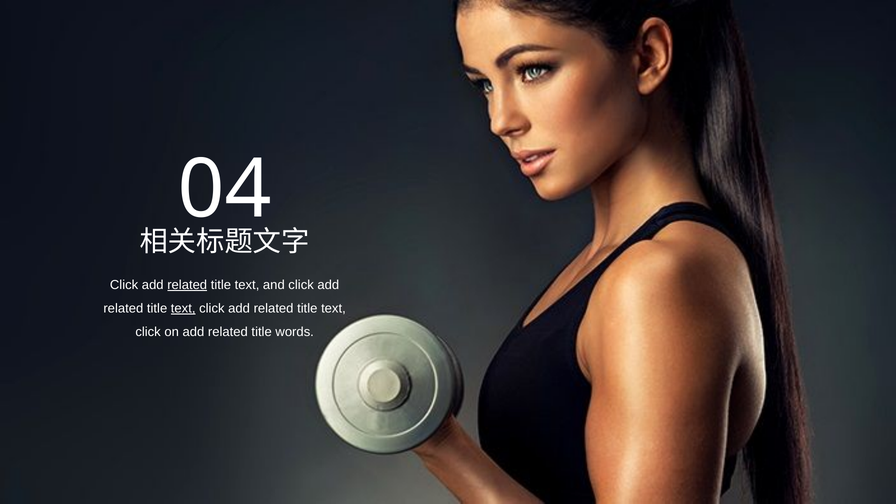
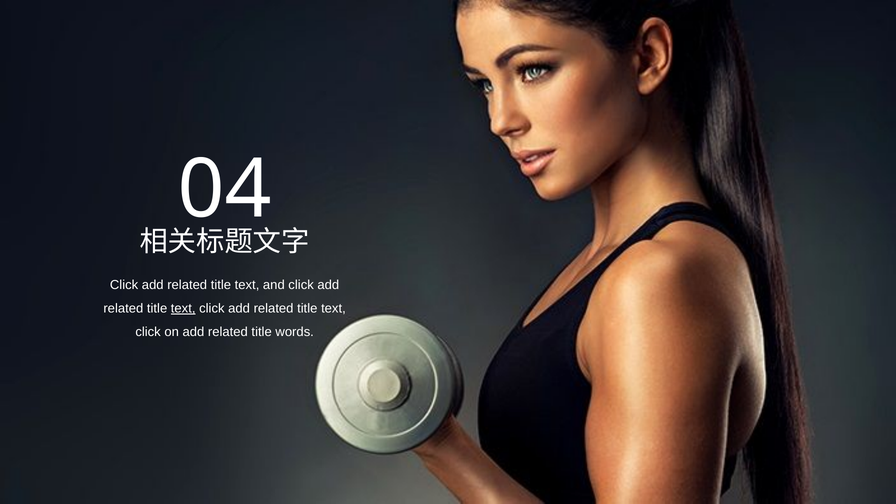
related at (187, 285) underline: present -> none
